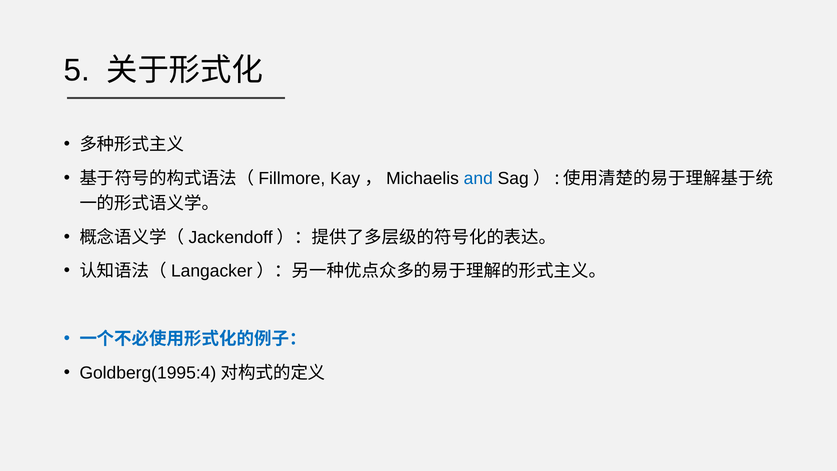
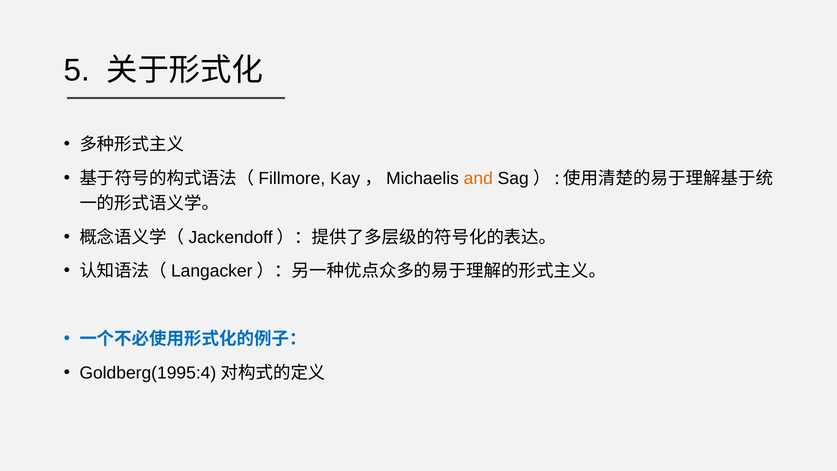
and colour: blue -> orange
